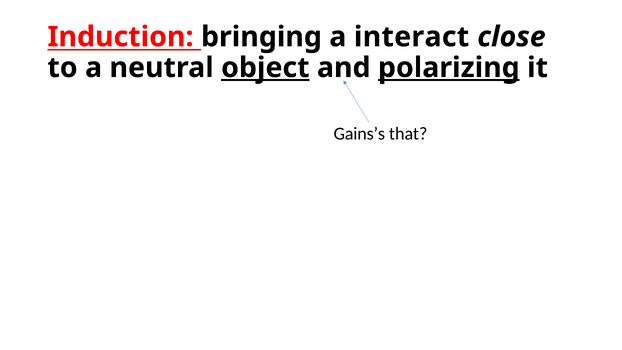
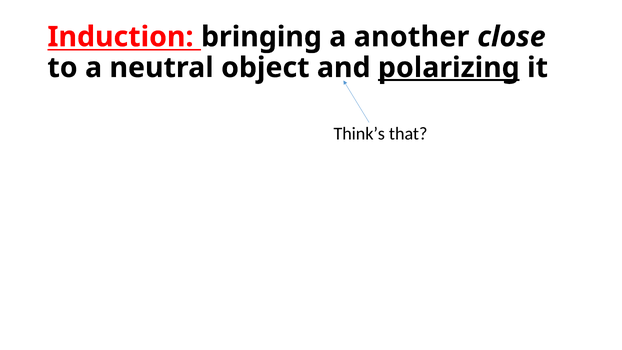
interact: interact -> another
object underline: present -> none
Gains’s: Gains’s -> Think’s
